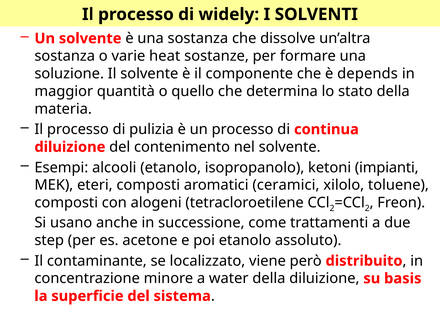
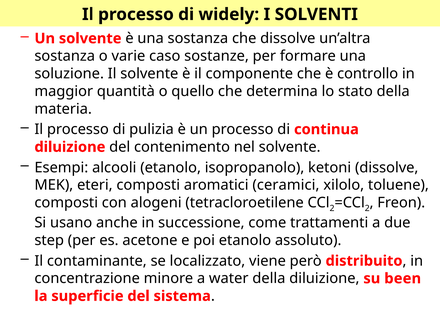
heat: heat -> caso
depends: depends -> controllo
ketoni impianti: impianti -> dissolve
basis: basis -> been
